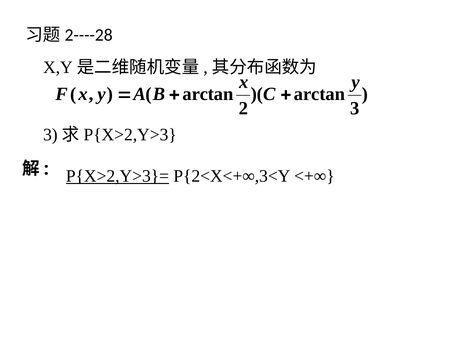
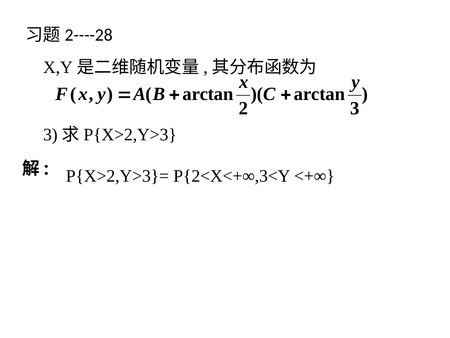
P{X>2,Y>3}= underline: present -> none
